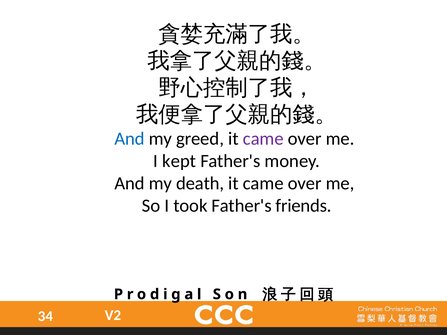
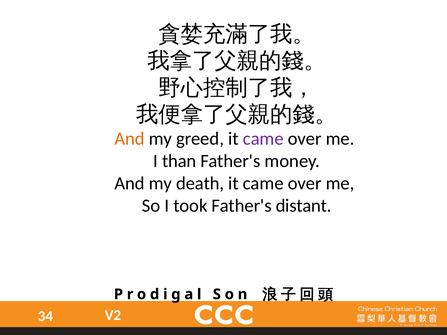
And at (130, 139) colour: blue -> orange
kept: kept -> than
friends: friends -> distant
